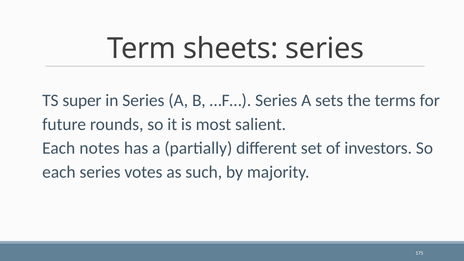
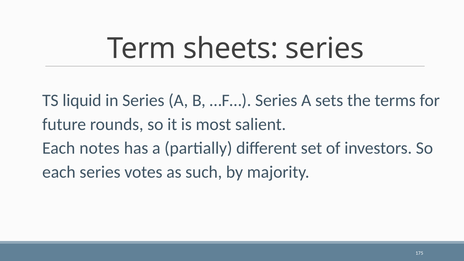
super: super -> liquid
